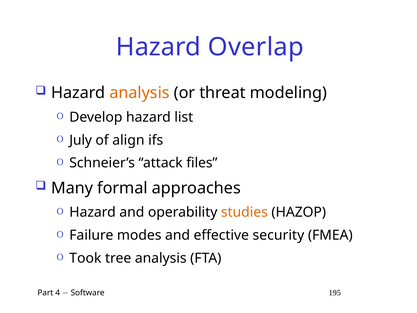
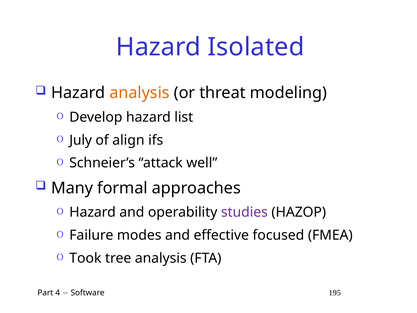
Overlap: Overlap -> Isolated
files: files -> well
studies colour: orange -> purple
security: security -> focused
